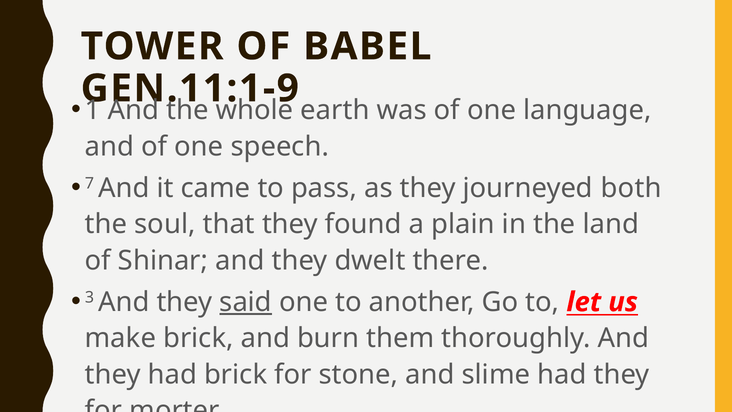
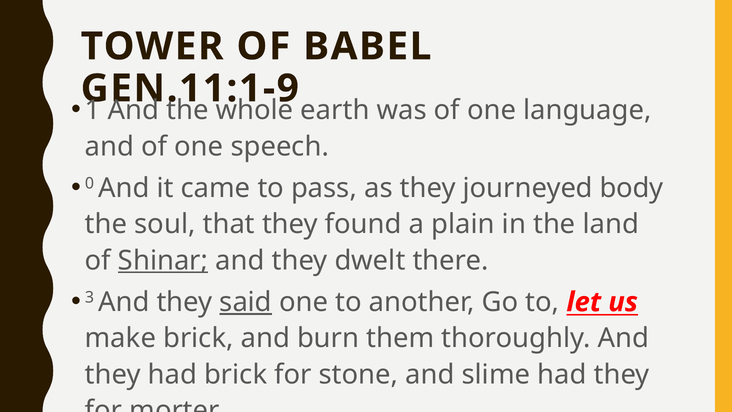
7: 7 -> 0
both: both -> body
Shinar underline: none -> present
